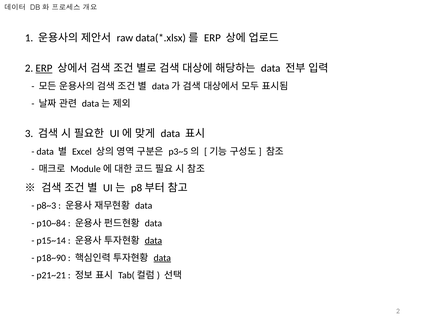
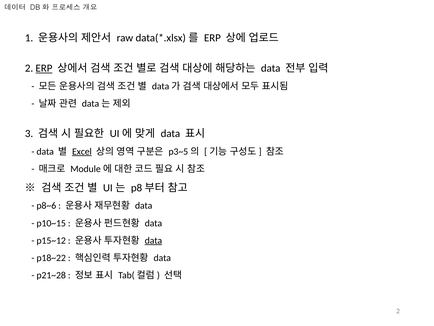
Excel underline: none -> present
p8~3: p8~3 -> p8~6
p10~84: p10~84 -> p10~15
p15~14: p15~14 -> p15~12
p18~90: p18~90 -> p18~22
data at (162, 258) underline: present -> none
p21~21: p21~21 -> p21~28
